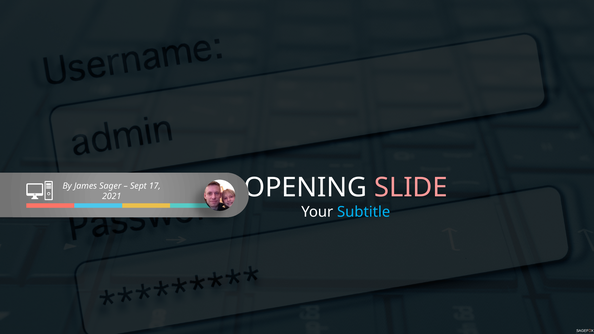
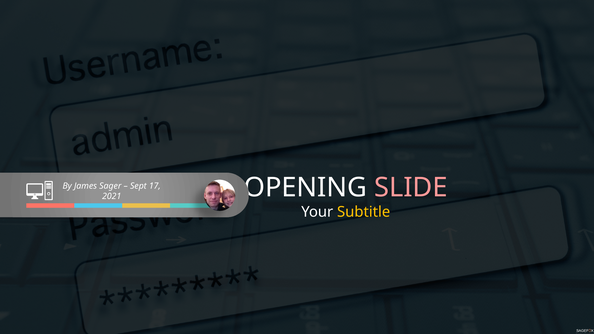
Subtitle colour: light blue -> yellow
